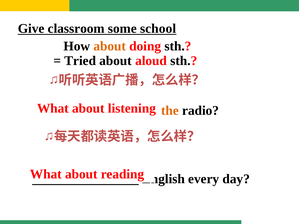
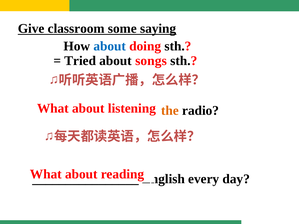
school: school -> saying
about at (110, 46) colour: orange -> blue
aloud: aloud -> songs
